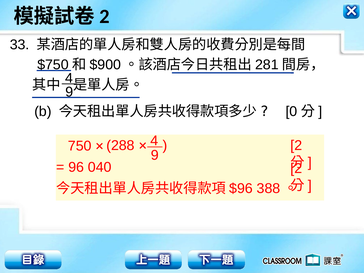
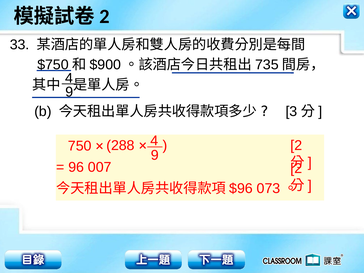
281: 281 -> 735
0: 0 -> 3
040: 040 -> 007
388: 388 -> 073
